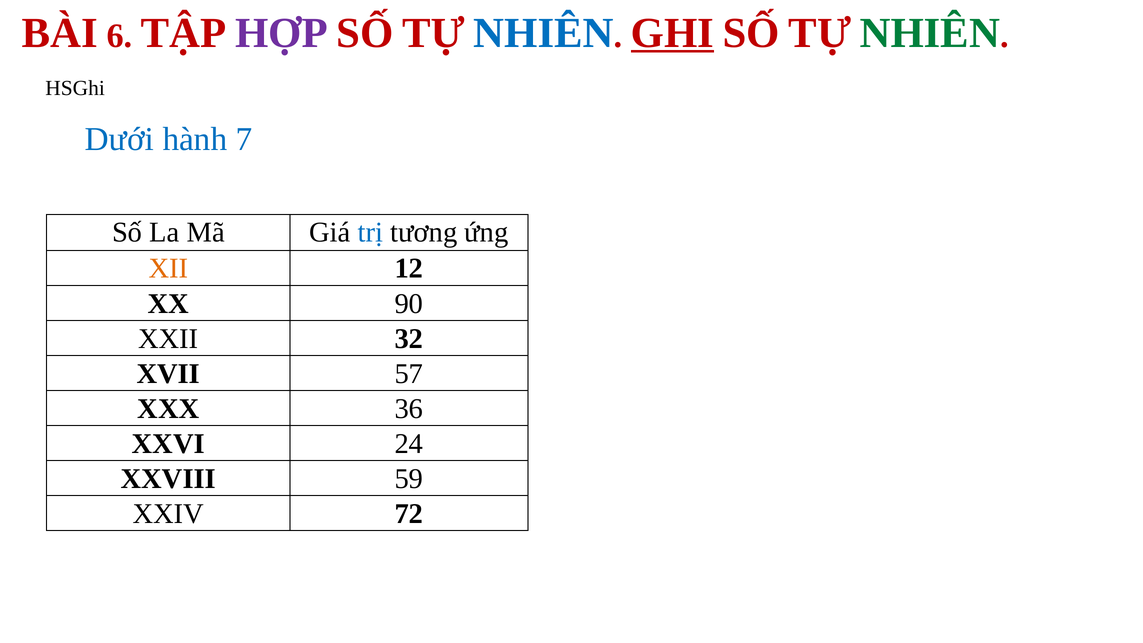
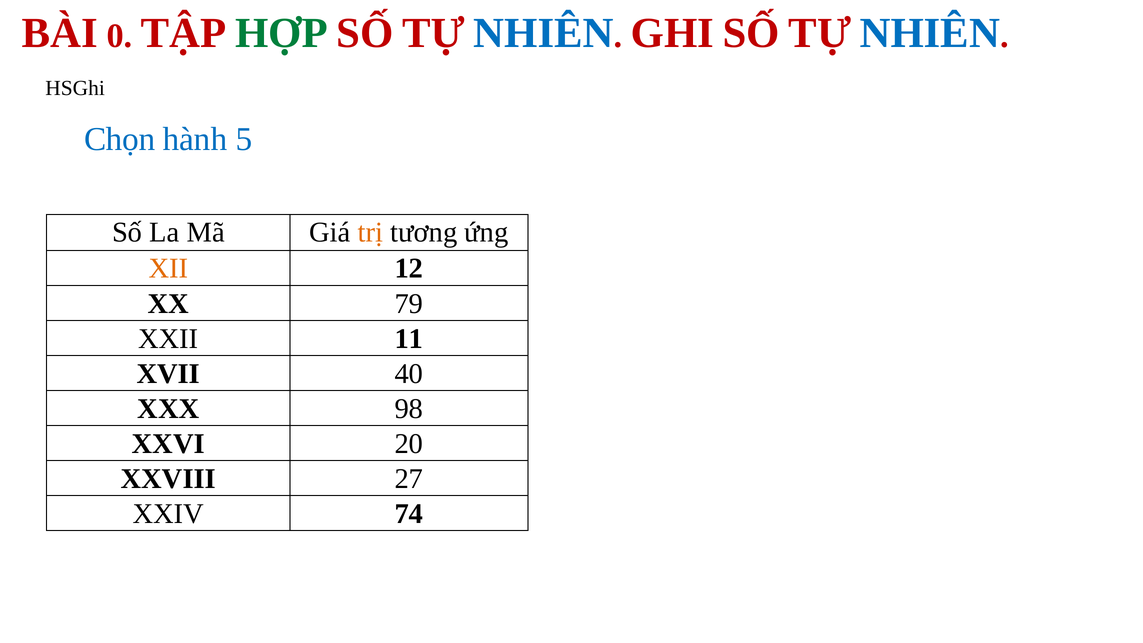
6: 6 -> 0
HỢP colour: purple -> green
GHI underline: present -> none
NHIÊN at (930, 33) colour: green -> blue
Dưới: Dưới -> Chọn
7: 7 -> 5
trị colour: blue -> orange
90: 90 -> 79
32: 32 -> 11
57: 57 -> 40
36: 36 -> 98
24: 24 -> 20
59: 59 -> 27
72: 72 -> 74
